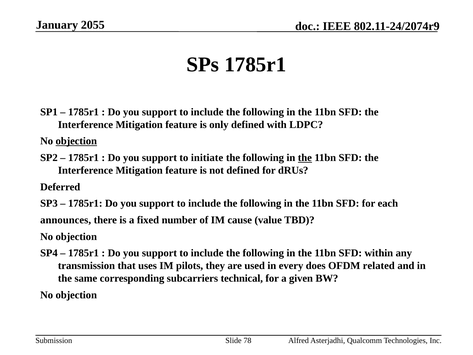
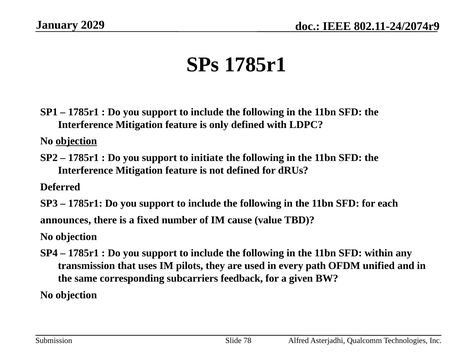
2055: 2055 -> 2029
the at (305, 158) underline: present -> none
does: does -> path
related: related -> unified
technical: technical -> feedback
